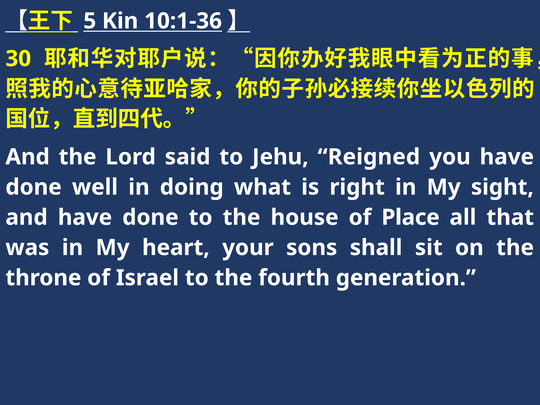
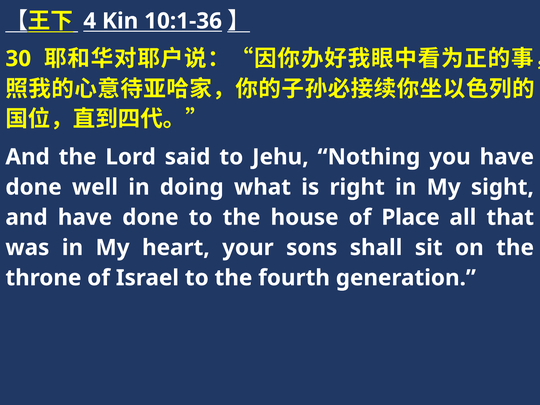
5: 5 -> 4
Reigned: Reigned -> Nothing
